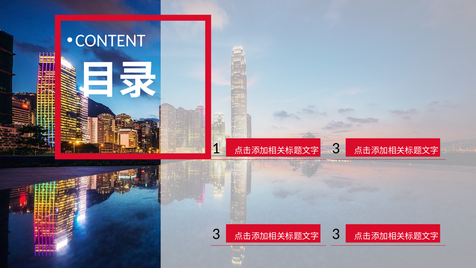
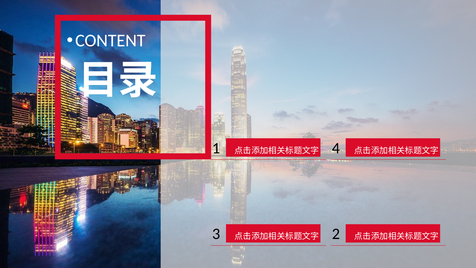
3 at (336, 148): 3 -> 4
3 at (336, 234): 3 -> 2
